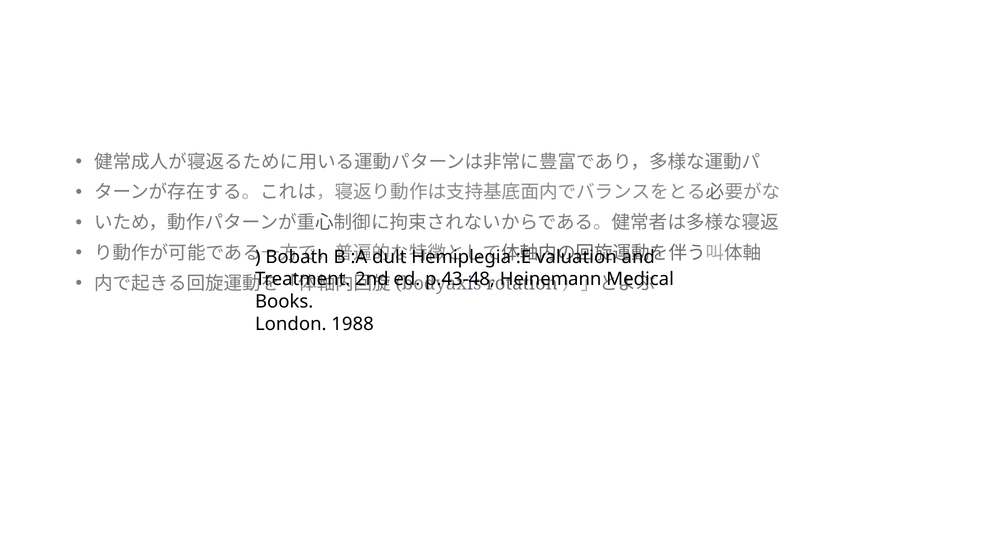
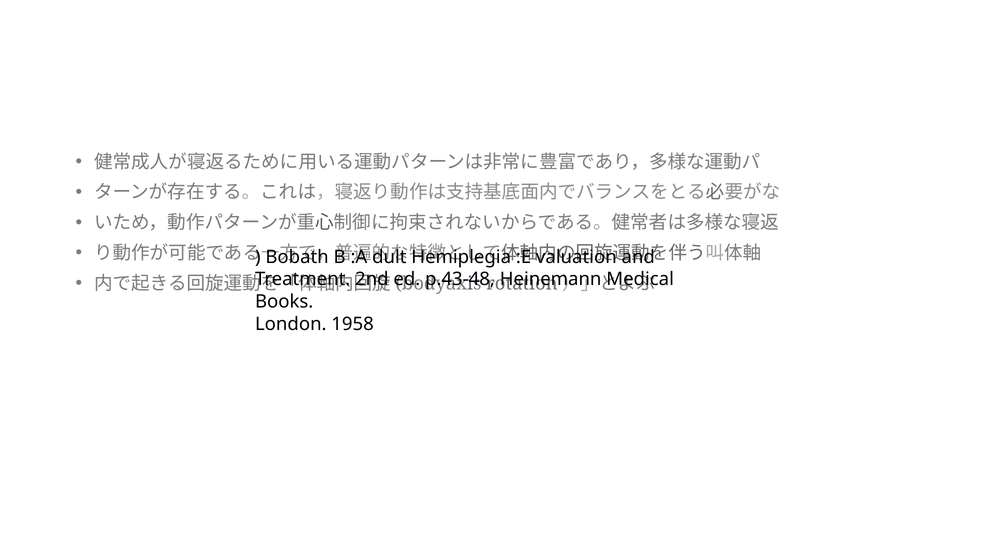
1988: 1988 -> 1958
